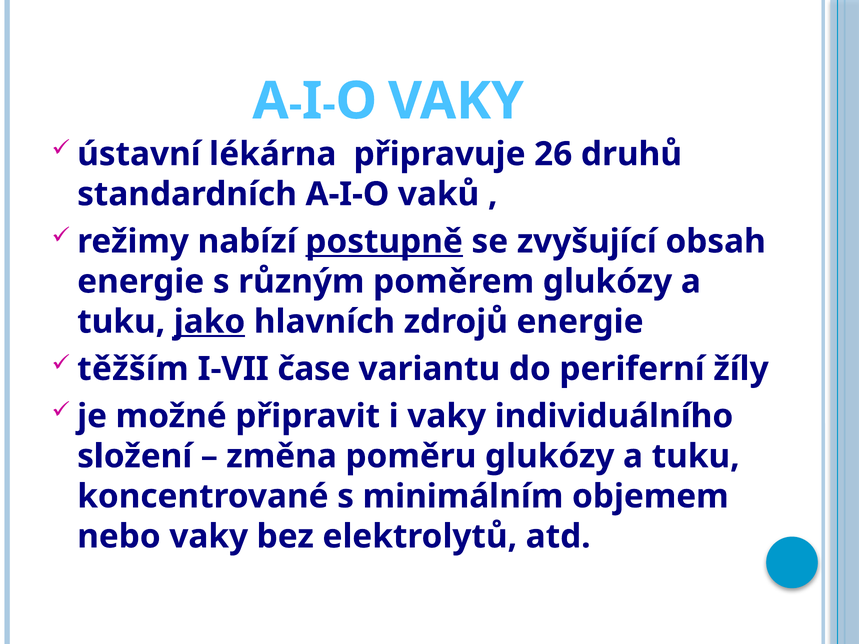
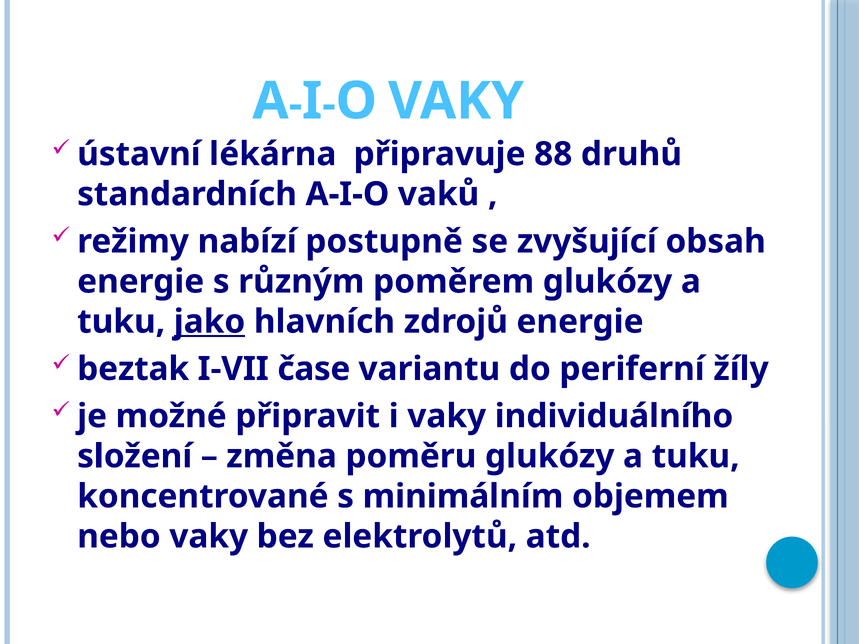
26: 26 -> 88
postupně underline: present -> none
těžším: těžším -> beztak
